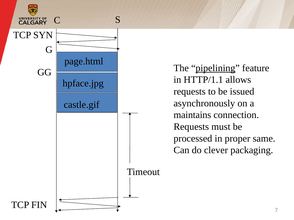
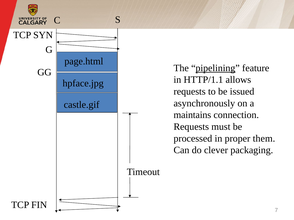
same: same -> them
